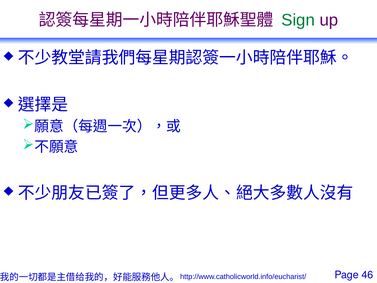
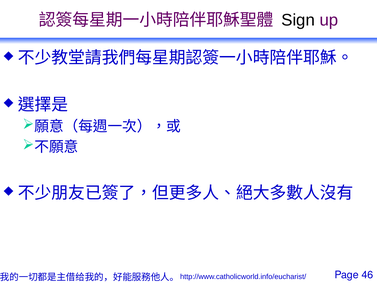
Sign colour: green -> black
